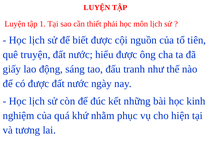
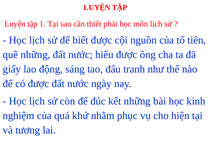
quê truyện: truyện -> những
